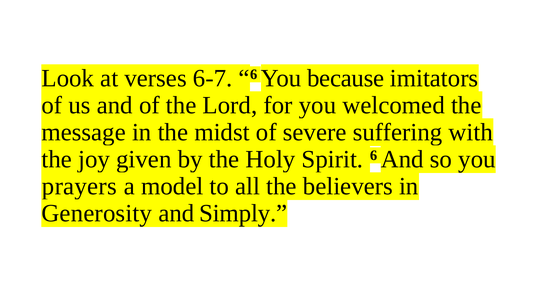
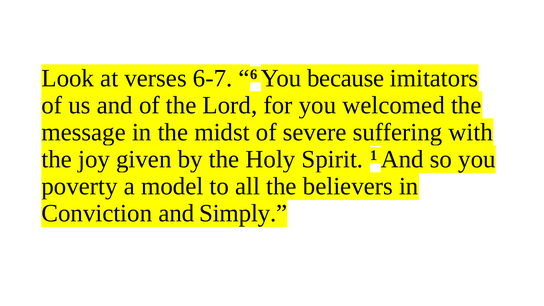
Spirit 6: 6 -> 1
prayers: prayers -> poverty
Generosity: Generosity -> Conviction
